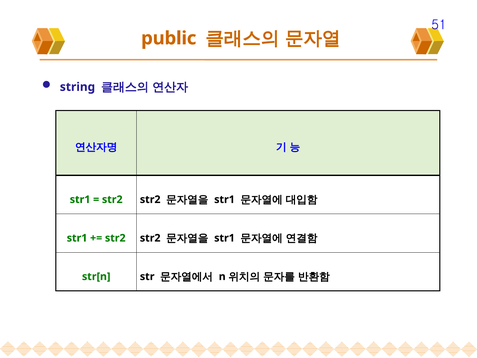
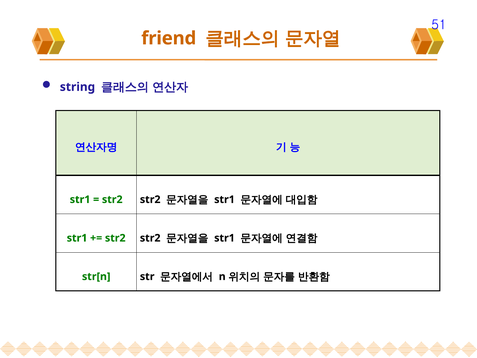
public: public -> friend
